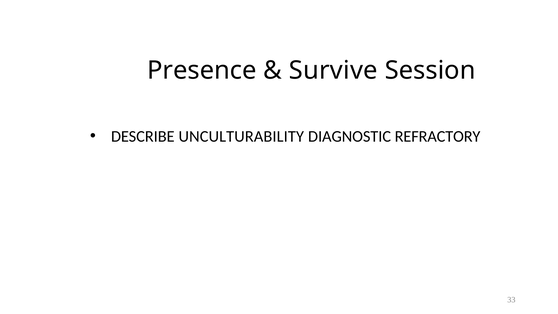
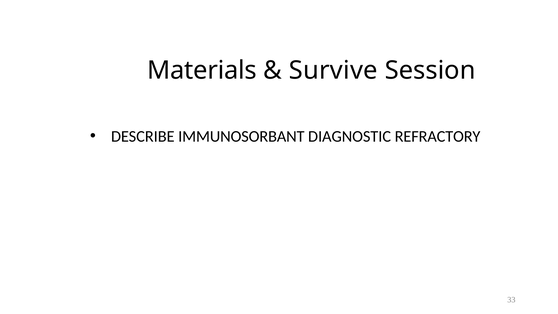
Presence: Presence -> Materials
UNCULTURABILITY: UNCULTURABILITY -> IMMUNOSORBANT
